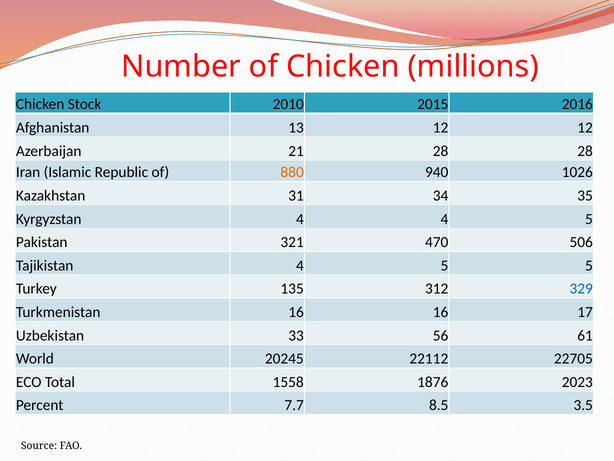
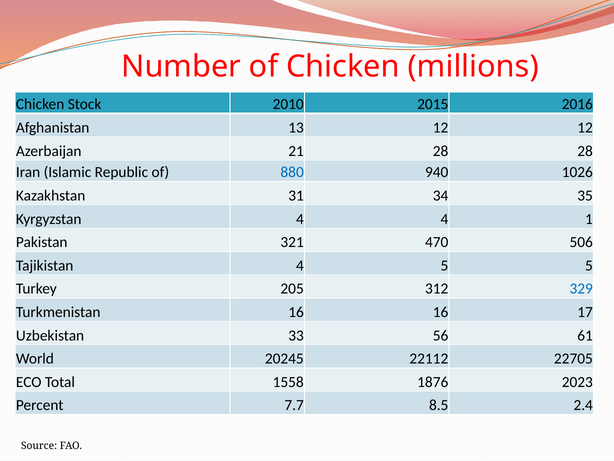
880 colour: orange -> blue
4 4 5: 5 -> 1
135: 135 -> 205
3.5: 3.5 -> 2.4
